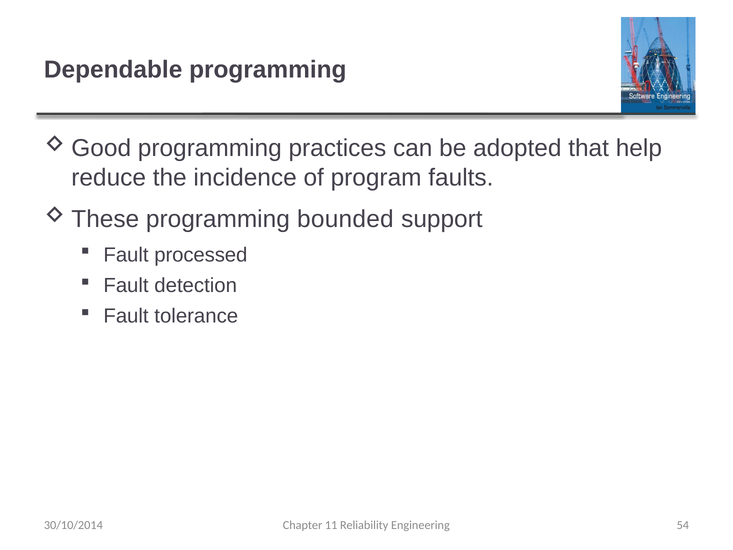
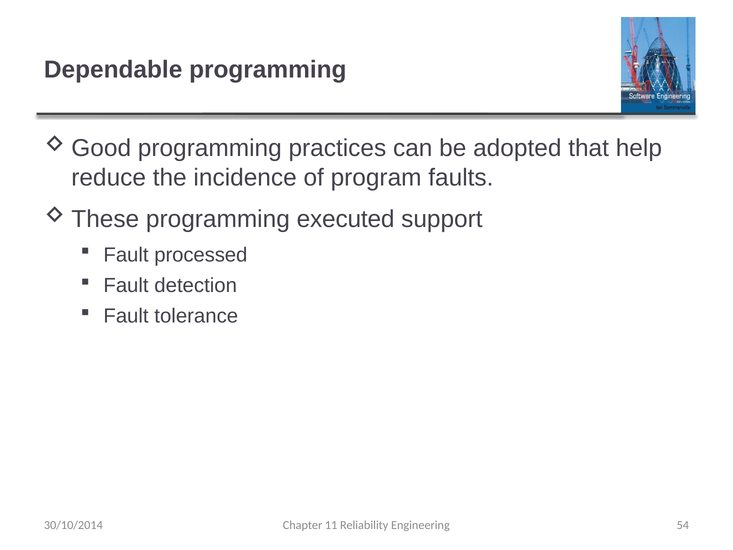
bounded: bounded -> executed
